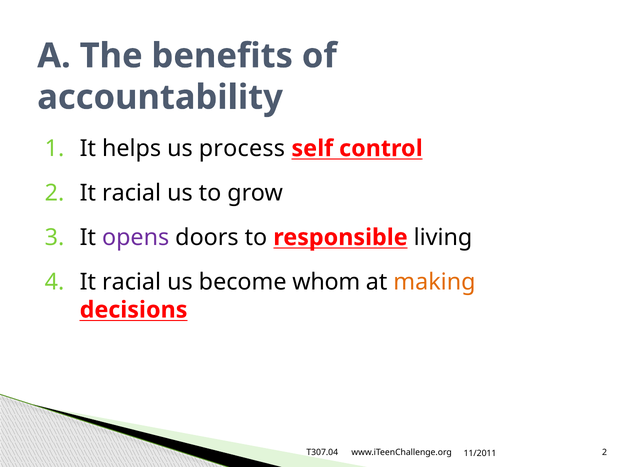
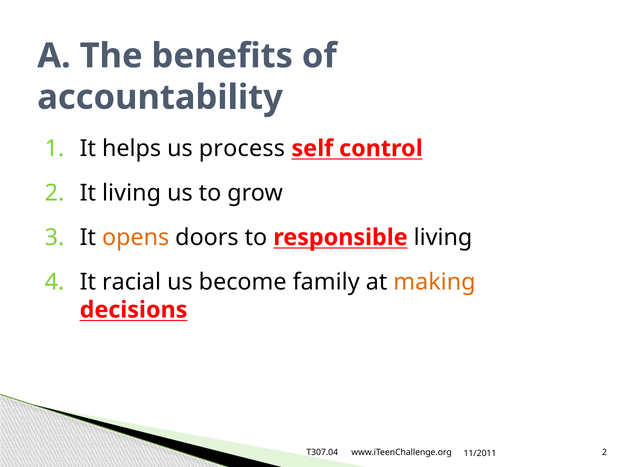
2 It racial: racial -> living
opens colour: purple -> orange
whom: whom -> family
